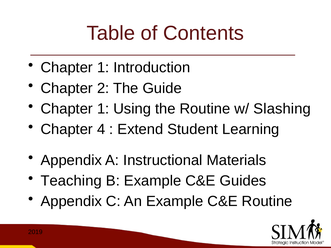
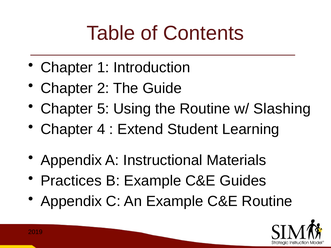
1 at (103, 109): 1 -> 5
Teaching: Teaching -> Practices
